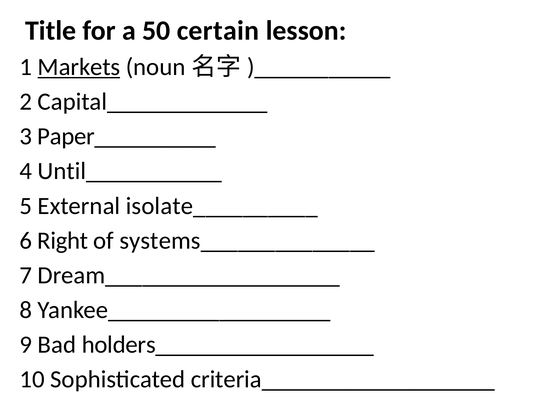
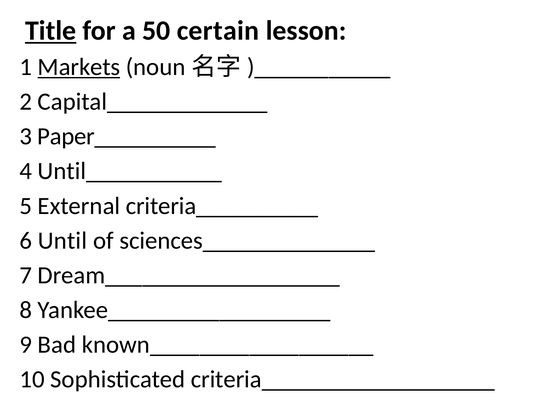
Title underline: none -> present
isolate__________: isolate__________ -> criteria__________
Right: Right -> Until
systems______________: systems______________ -> sciences______________
holders__________________: holders__________________ -> known__________________
